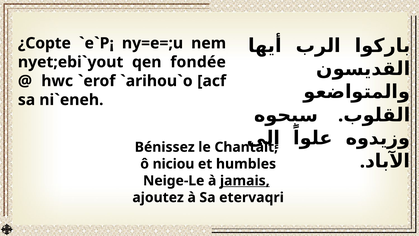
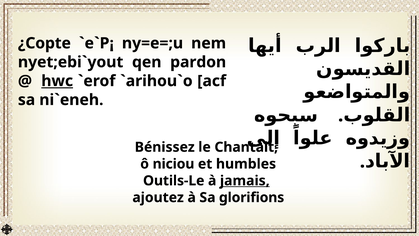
fondée: fondée -> pardon
hwc underline: none -> present
Neige-Le: Neige-Le -> Outils-Le
etervaqri: etervaqri -> glorifions
